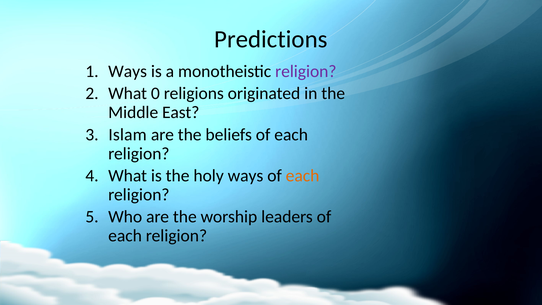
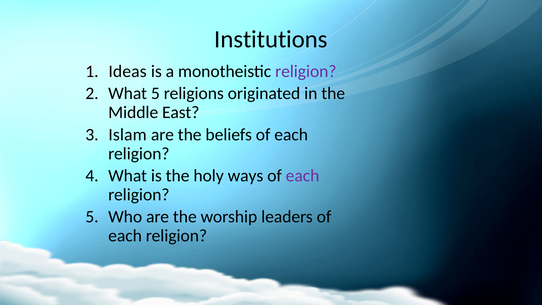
Predictions: Predictions -> Institutions
Ways at (128, 71): Ways -> Ideas
What 0: 0 -> 5
each at (303, 176) colour: orange -> purple
